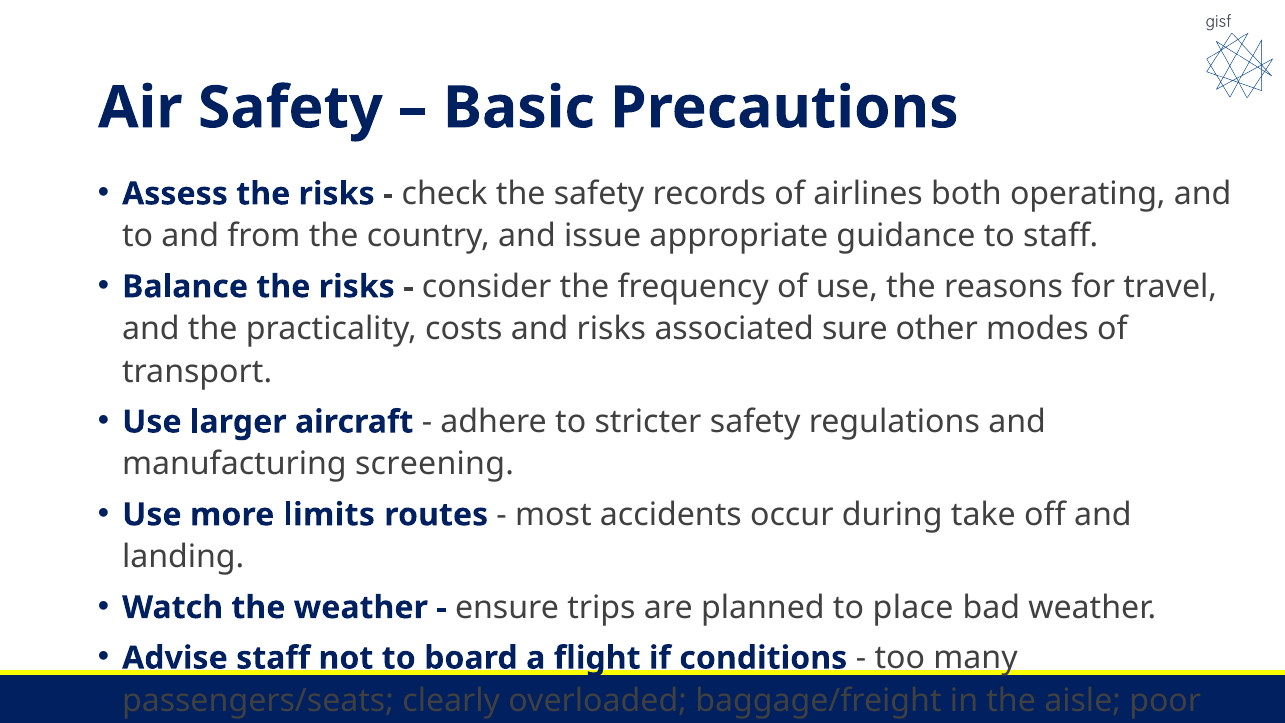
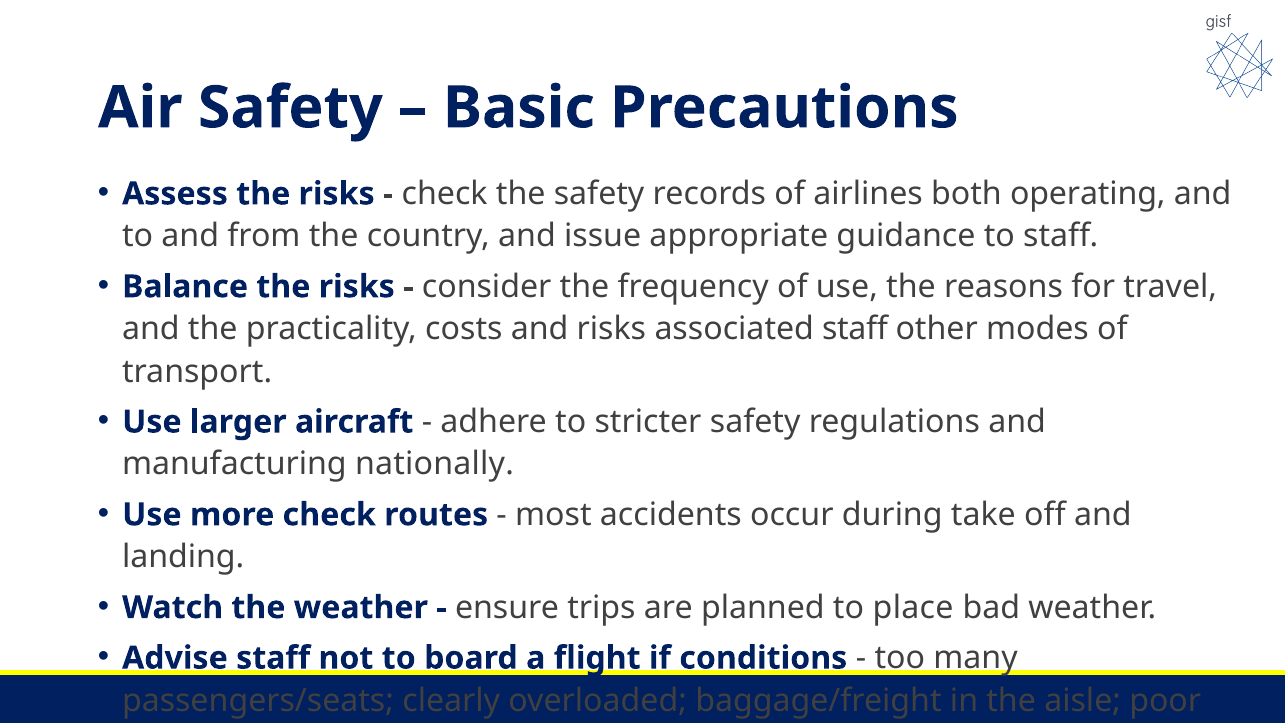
associated sure: sure -> staff
manufacturing screening: screening -> nationally
more limits: limits -> check
